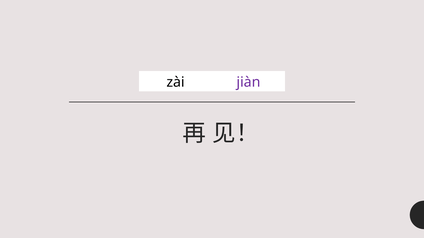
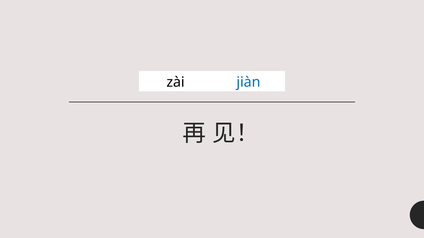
jiàn colour: purple -> blue
